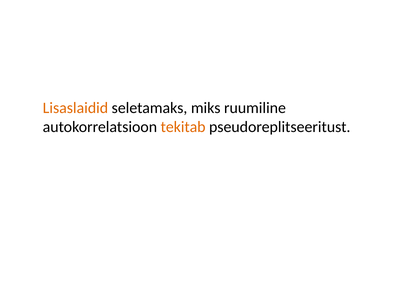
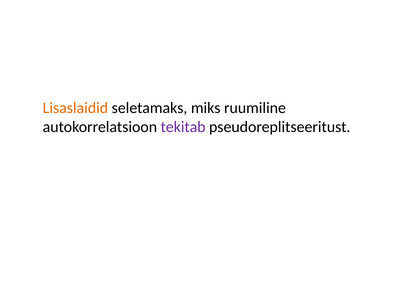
tekitab colour: orange -> purple
